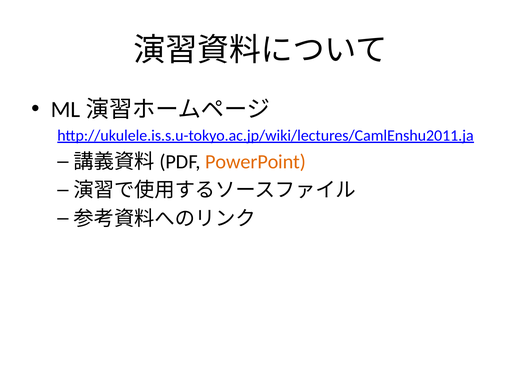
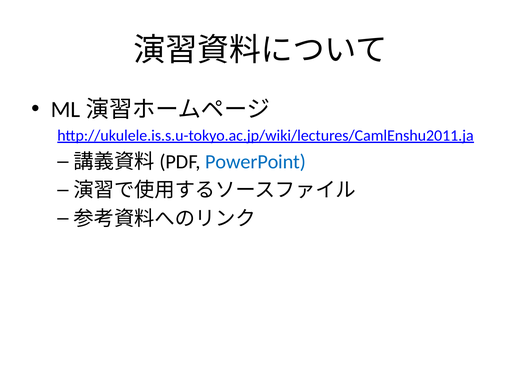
PowerPoint colour: orange -> blue
